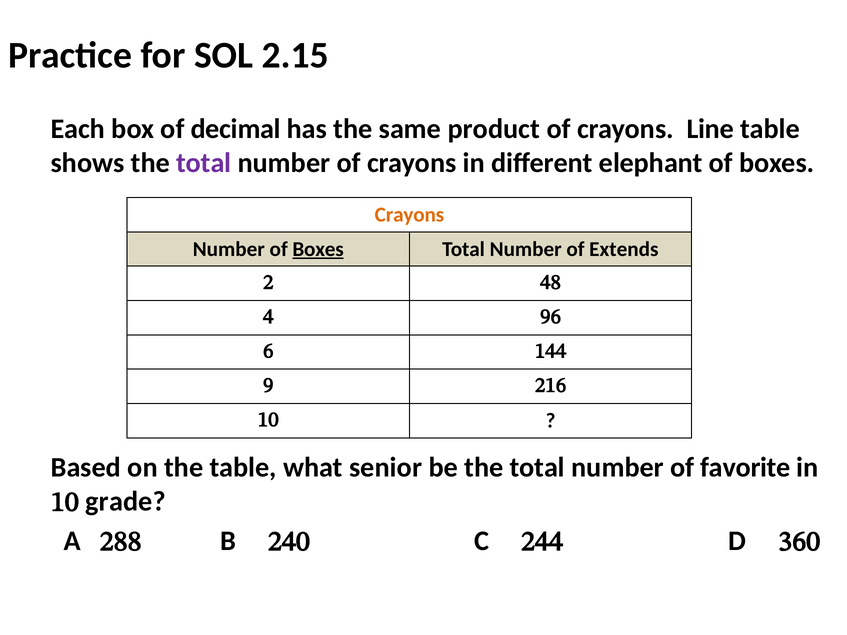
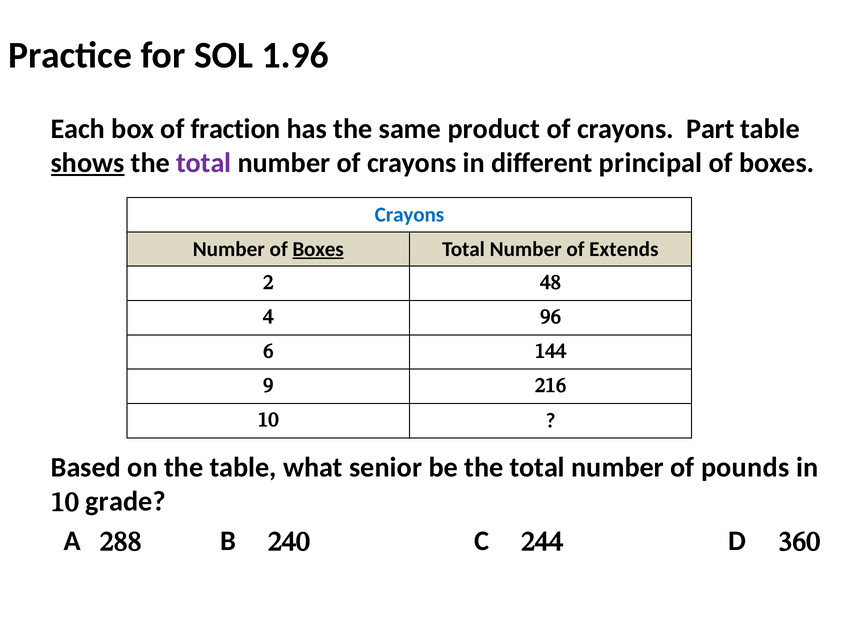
2.15: 2.15 -> 1.96
decimal: decimal -> fraction
Line: Line -> Part
shows underline: none -> present
elephant: elephant -> principal
Crayons at (409, 215) colour: orange -> blue
favorite: favorite -> pounds
